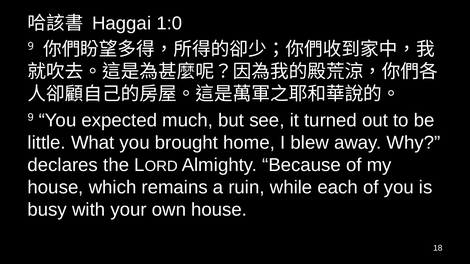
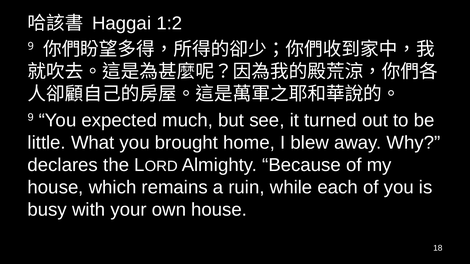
1:0: 1:0 -> 1:2
